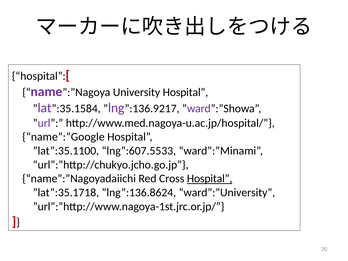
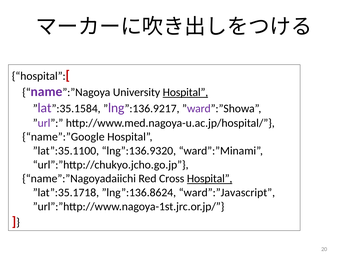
Hospital at (185, 92) underline: none -> present
lng”:607.5533: lng”:607.5533 -> lng”:136.9320
ward”:”University: ward”:”University -> ward”:”Javascript
